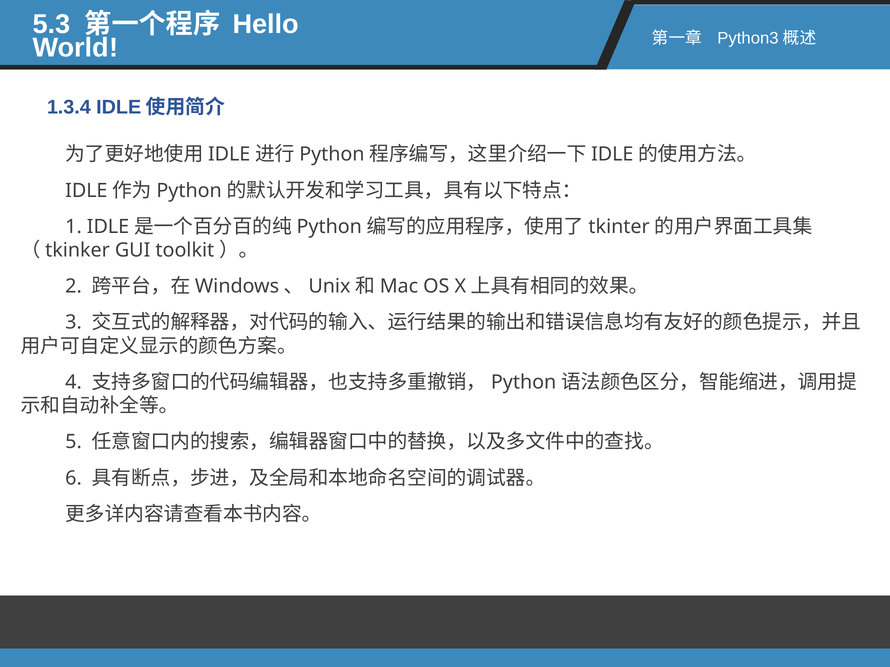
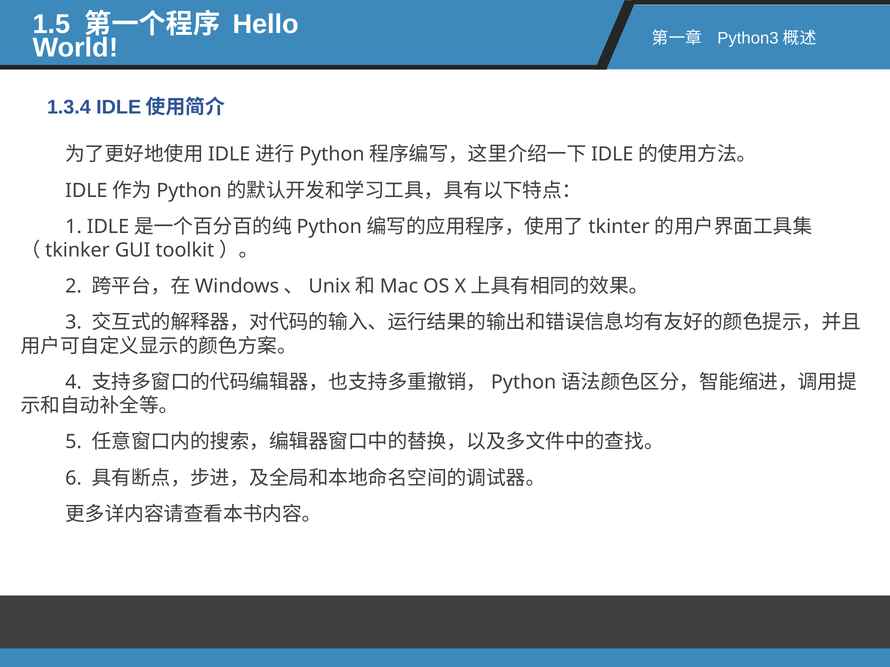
5.3: 5.3 -> 1.5
